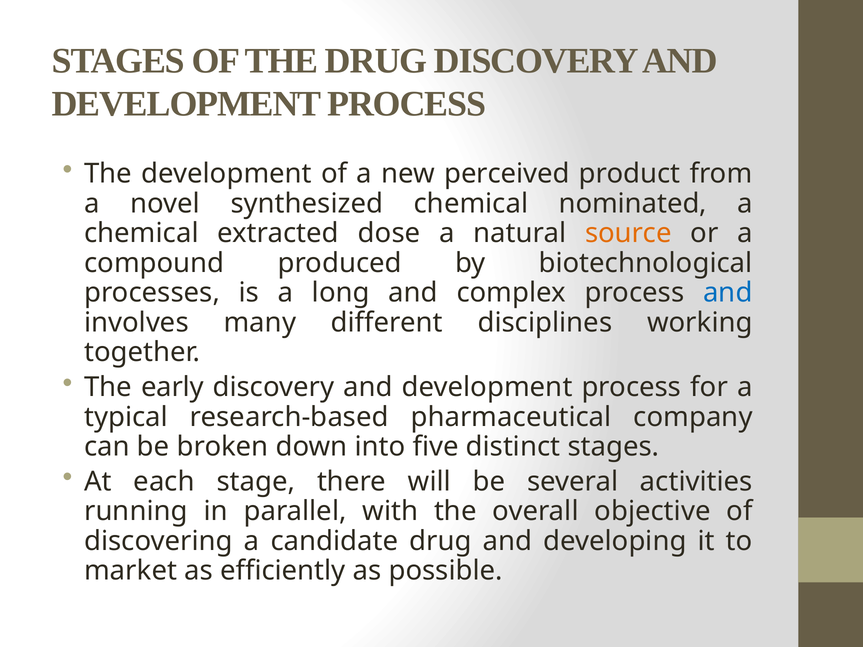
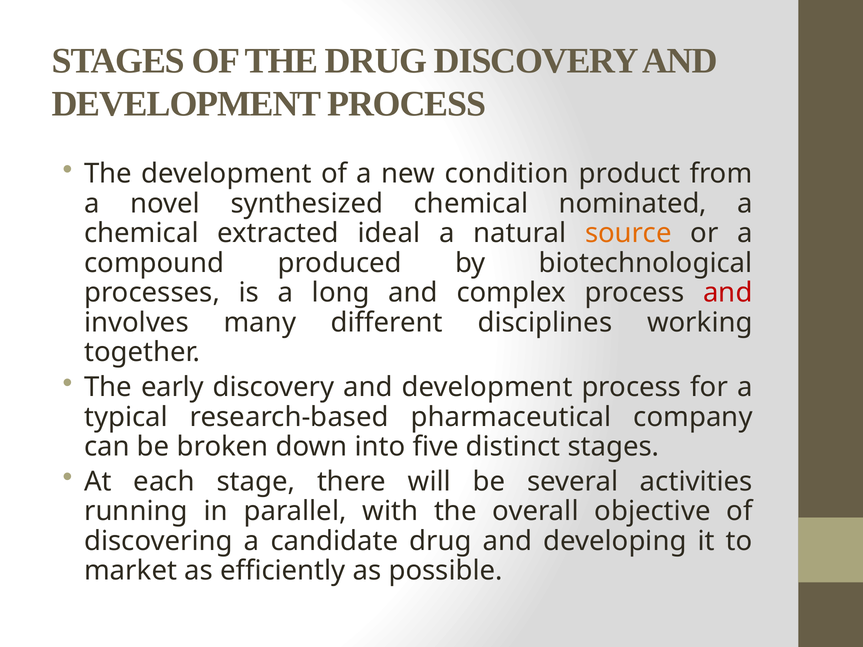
perceived: perceived -> condition
dose: dose -> ideal
and at (728, 293) colour: blue -> red
